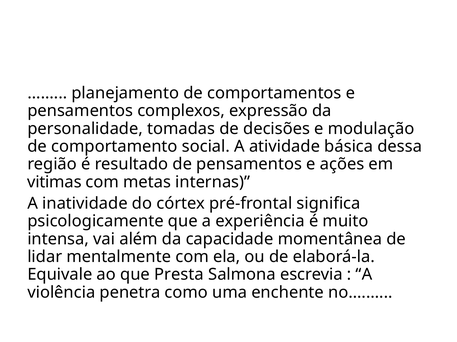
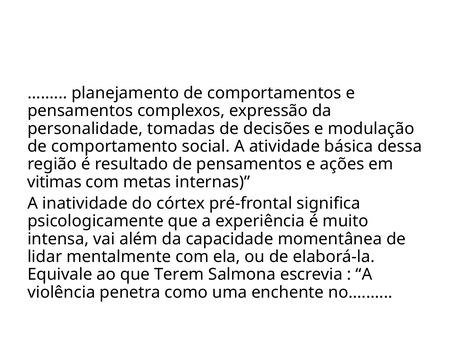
Presta: Presta -> Terem
